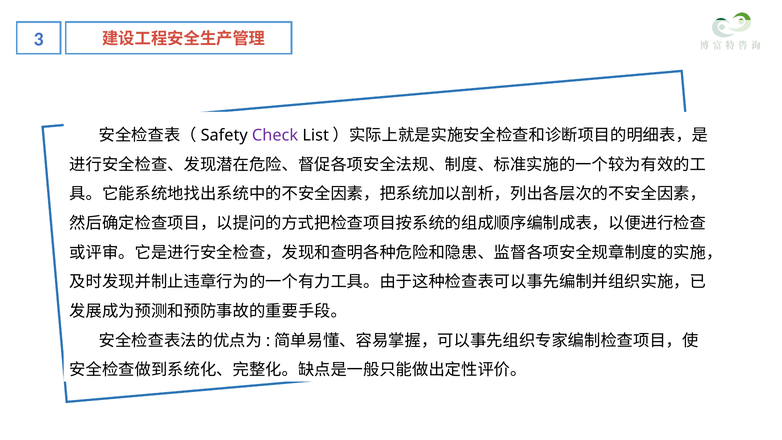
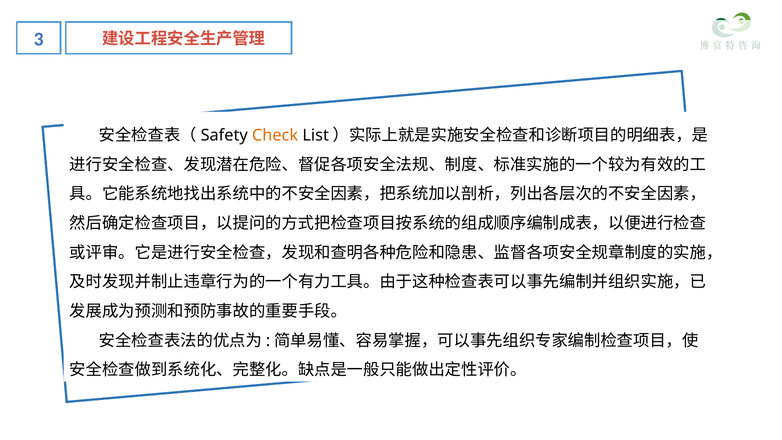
Check colour: purple -> orange
